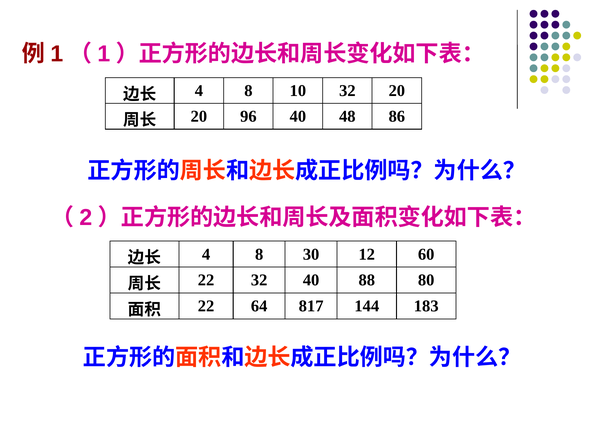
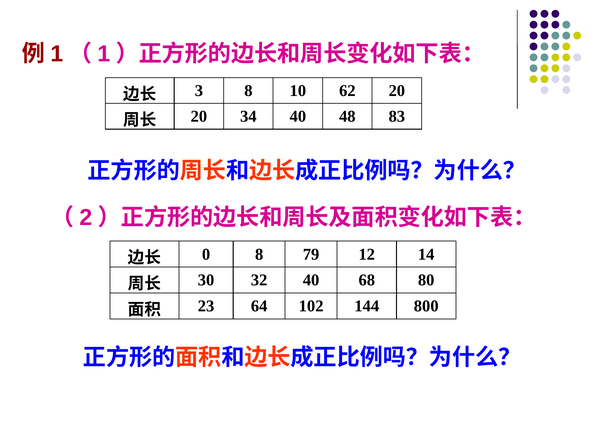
4 at (199, 91): 4 -> 3
10 32: 32 -> 62
96: 96 -> 34
86: 86 -> 83
4 at (206, 255): 4 -> 0
30: 30 -> 79
60: 60 -> 14
22 at (206, 281): 22 -> 30
88: 88 -> 68
22 at (206, 307): 22 -> 23
817: 817 -> 102
183: 183 -> 800
